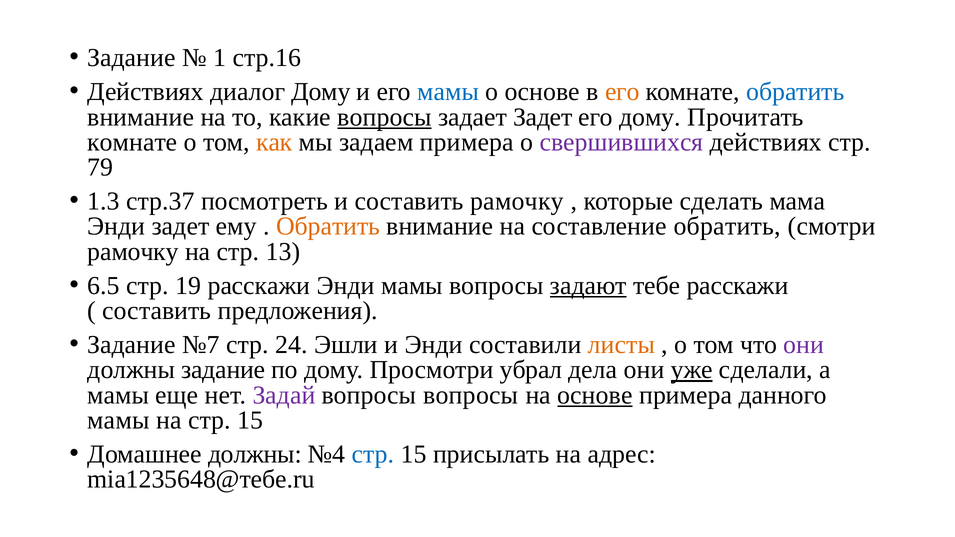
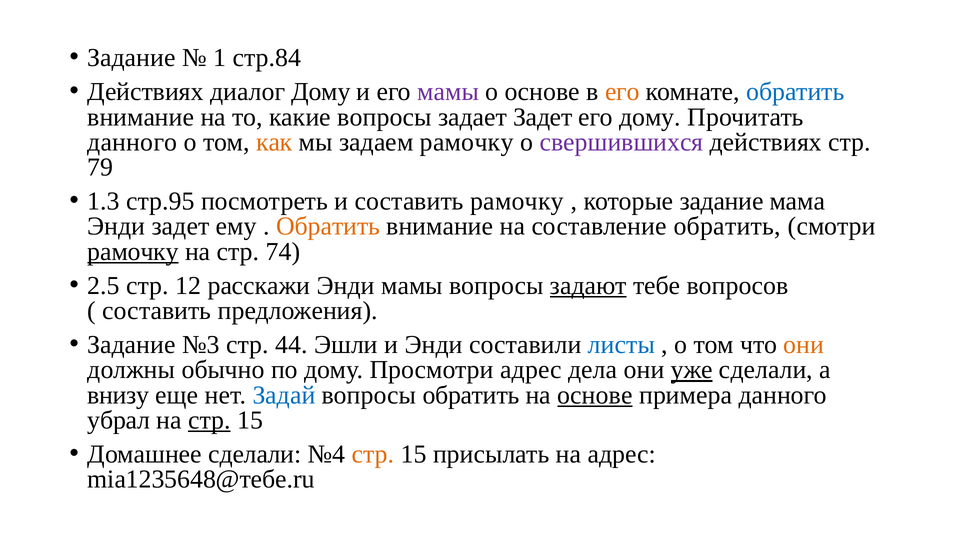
стр.16: стр.16 -> стр.84
мамы at (448, 92) colour: blue -> purple
вопросы at (384, 117) underline: present -> none
комнате at (132, 142): комнате -> данного
задаем примера: примера -> рамочку
стр.37: стр.37 -> стр.95
которые сделать: сделать -> задание
рамочку at (133, 252) underline: none -> present
13: 13 -> 74
6.5: 6.5 -> 2.5
19: 19 -> 12
тебе расскажи: расскажи -> вопросов
№7: №7 -> №3
24: 24 -> 44
листы colour: orange -> blue
они at (804, 345) colour: purple -> orange
должны задание: задание -> обычно
Просмотри убрал: убрал -> адрес
мамы at (118, 395): мамы -> внизу
Задай colour: purple -> blue
вопросы вопросы: вопросы -> обратить
мамы at (119, 420): мамы -> убрал
стр at (209, 420) underline: none -> present
Домашнее должны: должны -> сделали
стр at (373, 454) colour: blue -> orange
